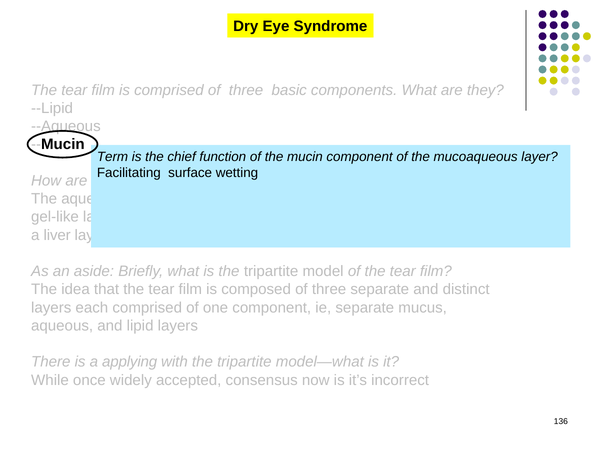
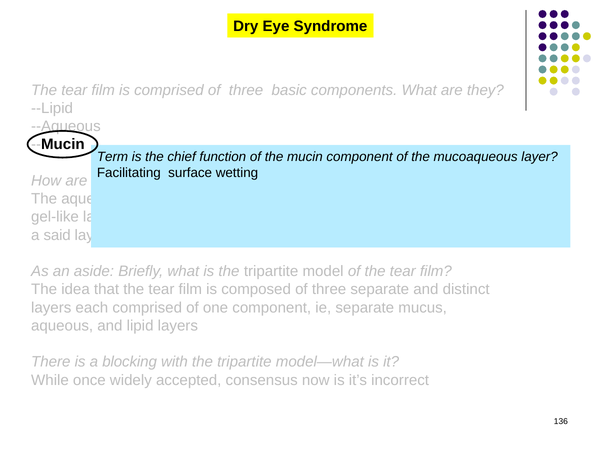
liver: liver -> said
applying: applying -> blocking
